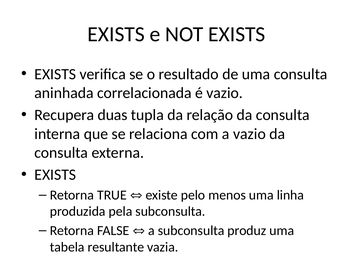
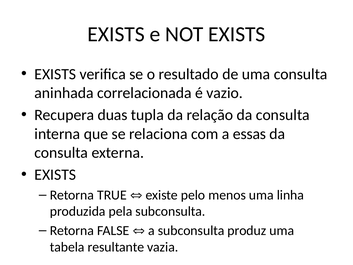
a vazio: vazio -> essas
